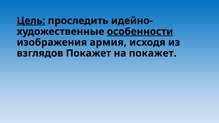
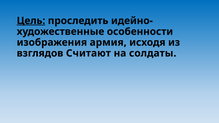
особенности underline: present -> none
взглядов Покажет: Покажет -> Считают
на покажет: покажет -> солдаты
